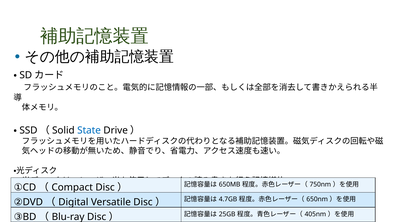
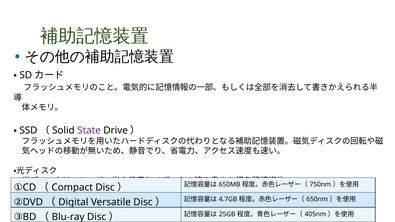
State colour: blue -> purple
